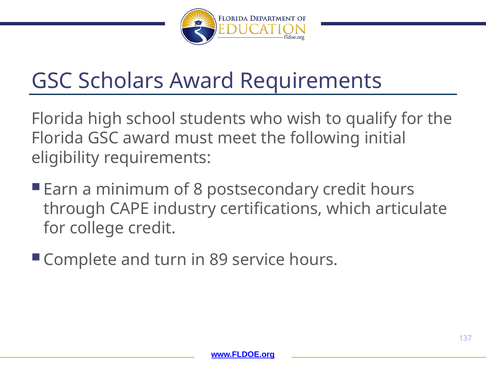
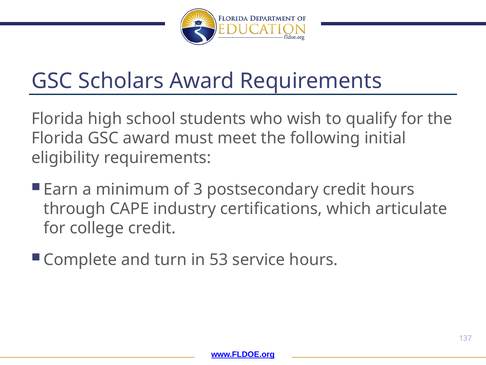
8: 8 -> 3
89: 89 -> 53
